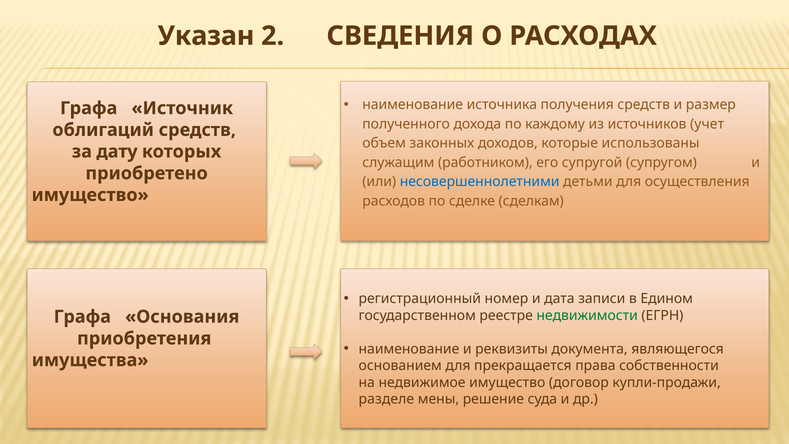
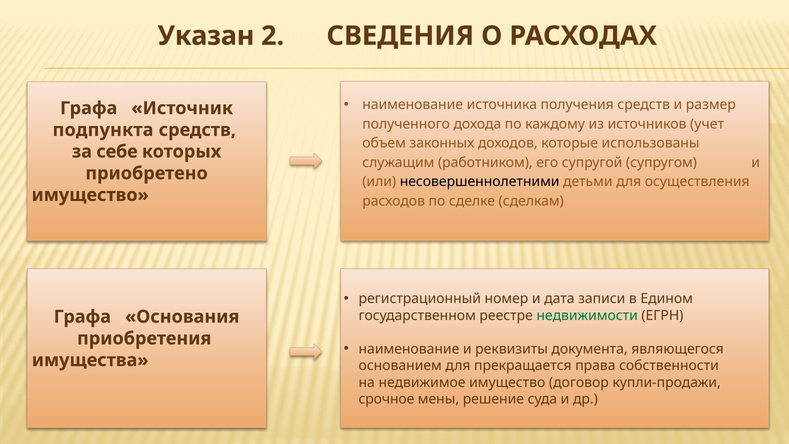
облигаций: облигаций -> подпункта
дату: дату -> себе
несовершеннолетними colour: blue -> black
разделе: разделе -> срочное
